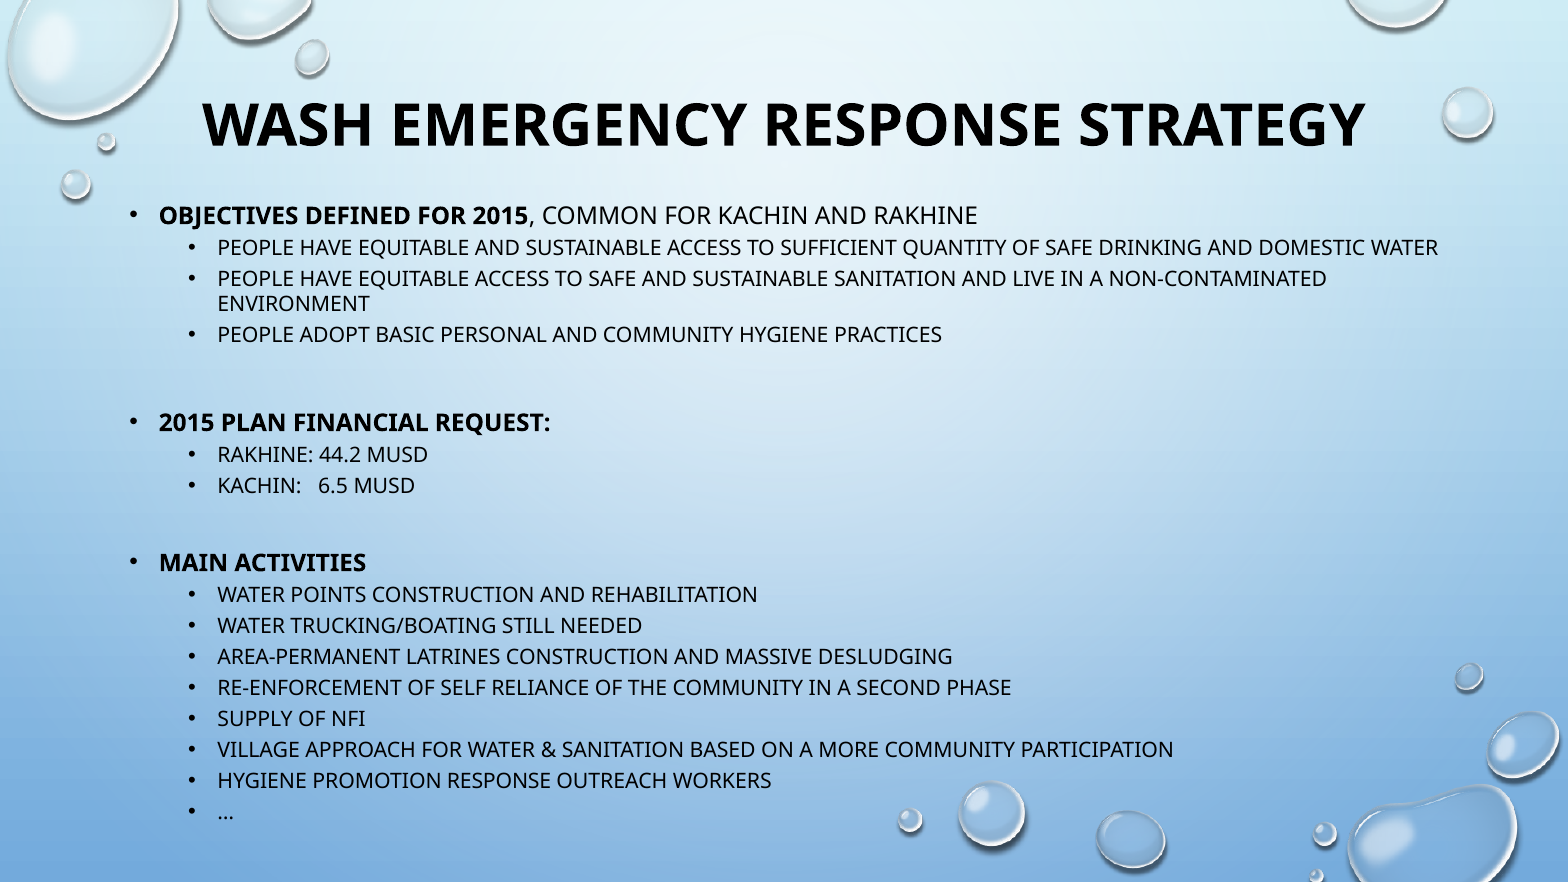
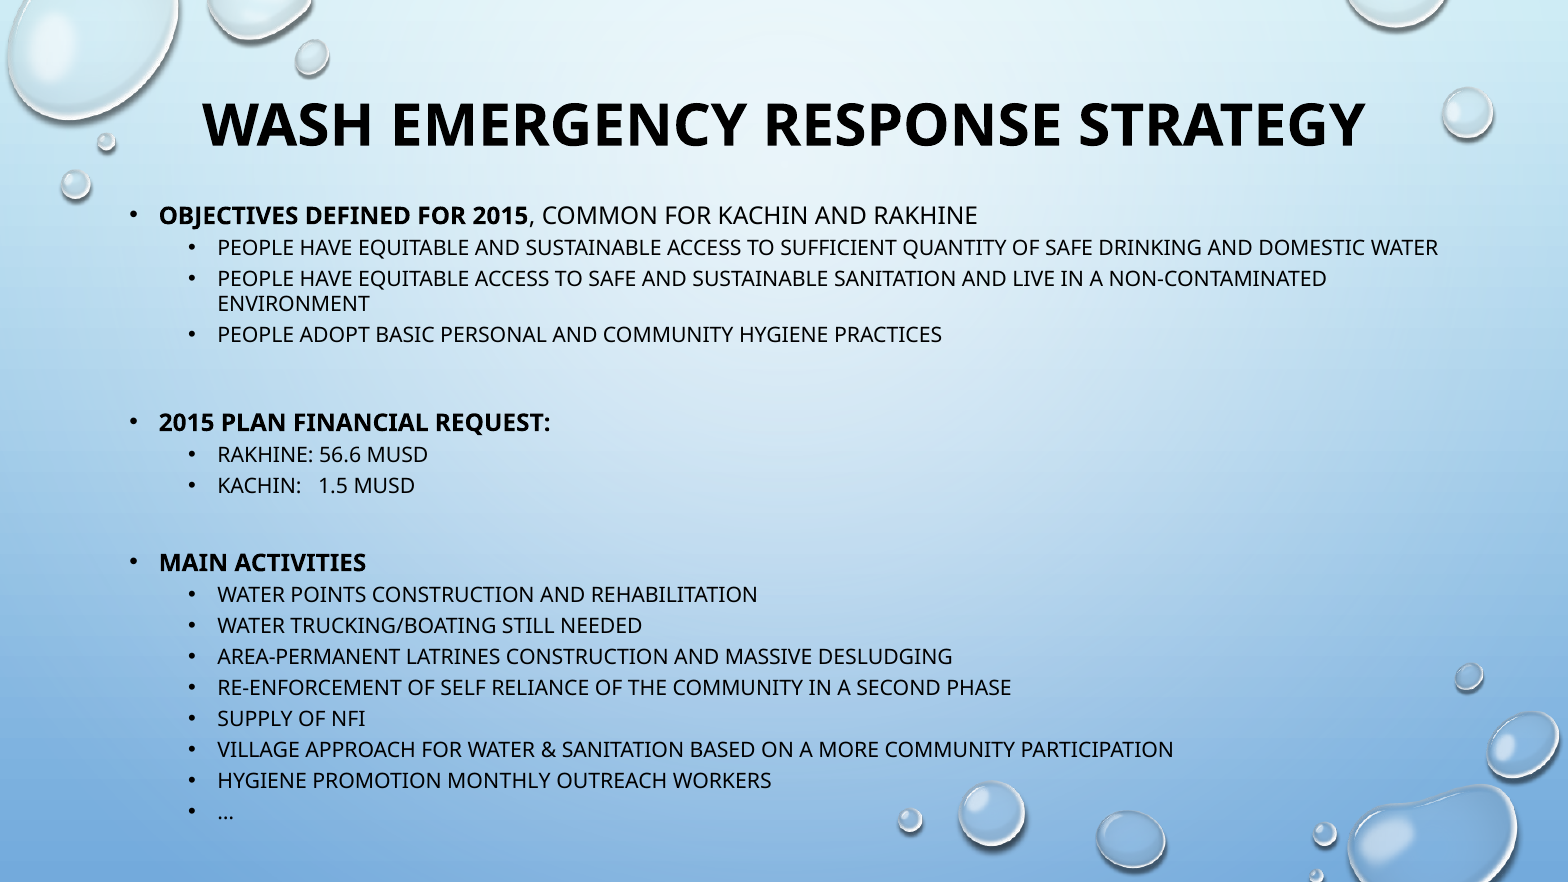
44.2: 44.2 -> 56.6
6.5: 6.5 -> 1.5
PROMOTION RESPONSE: RESPONSE -> MONTHLY
